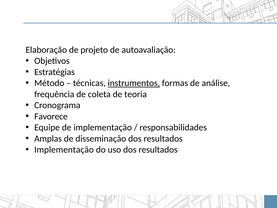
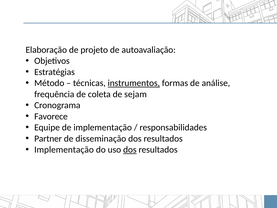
teoria: teoria -> sejam
Amplas: Amplas -> Partner
dos at (130, 149) underline: none -> present
